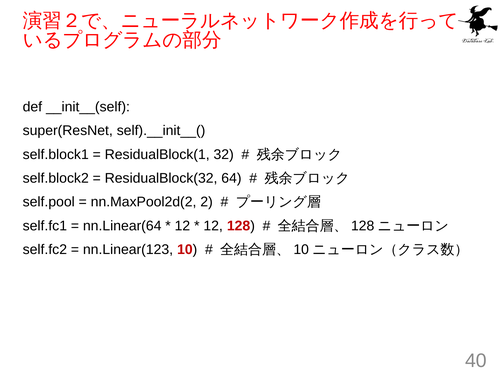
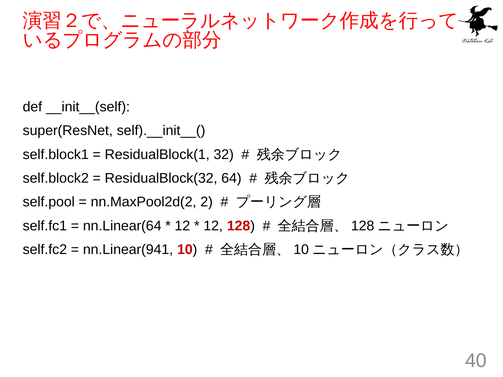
nn.Linear(123: nn.Linear(123 -> nn.Linear(941
